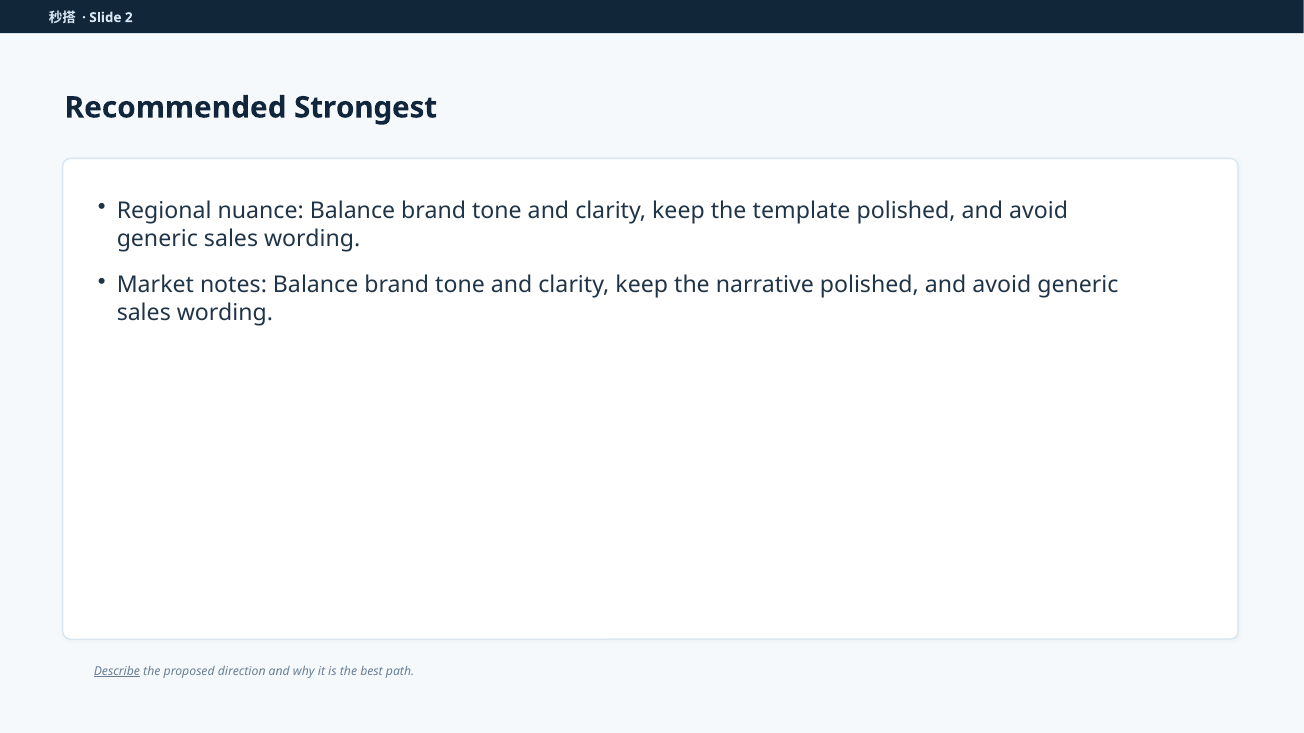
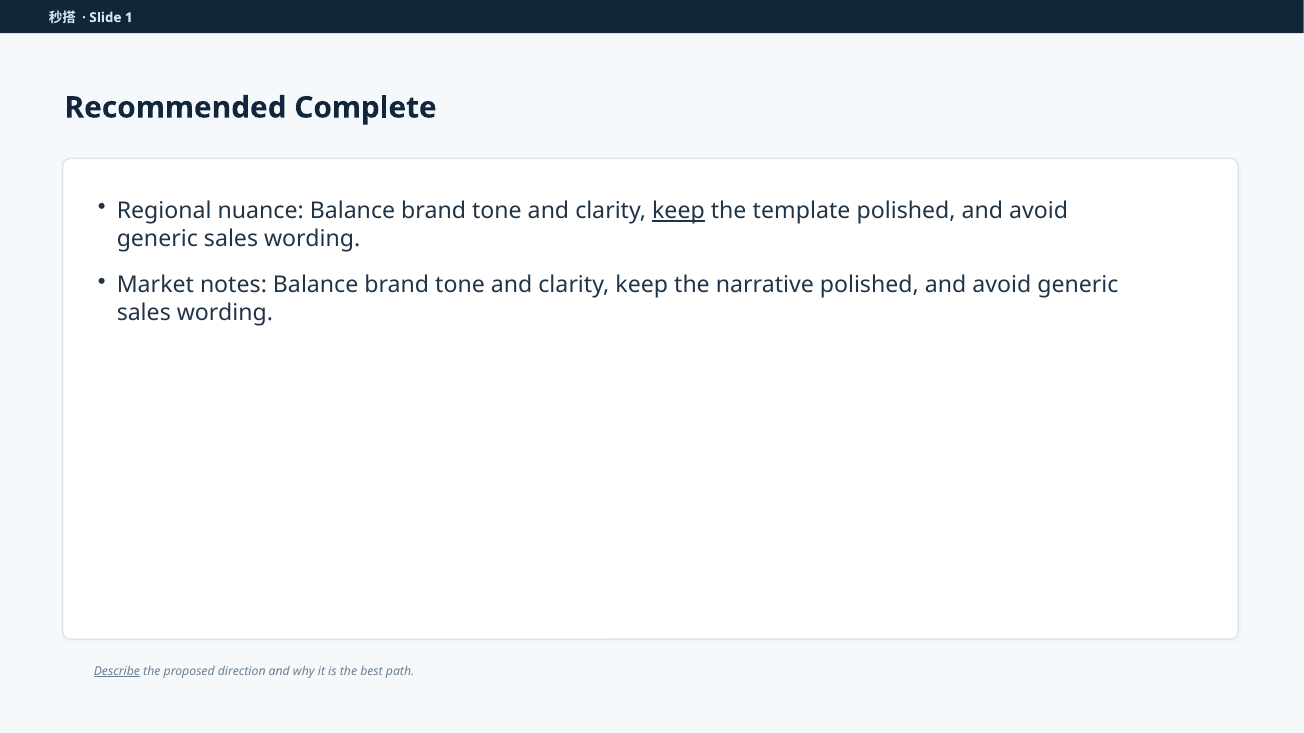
2: 2 -> 1
Strongest: Strongest -> Complete
keep at (678, 211) underline: none -> present
